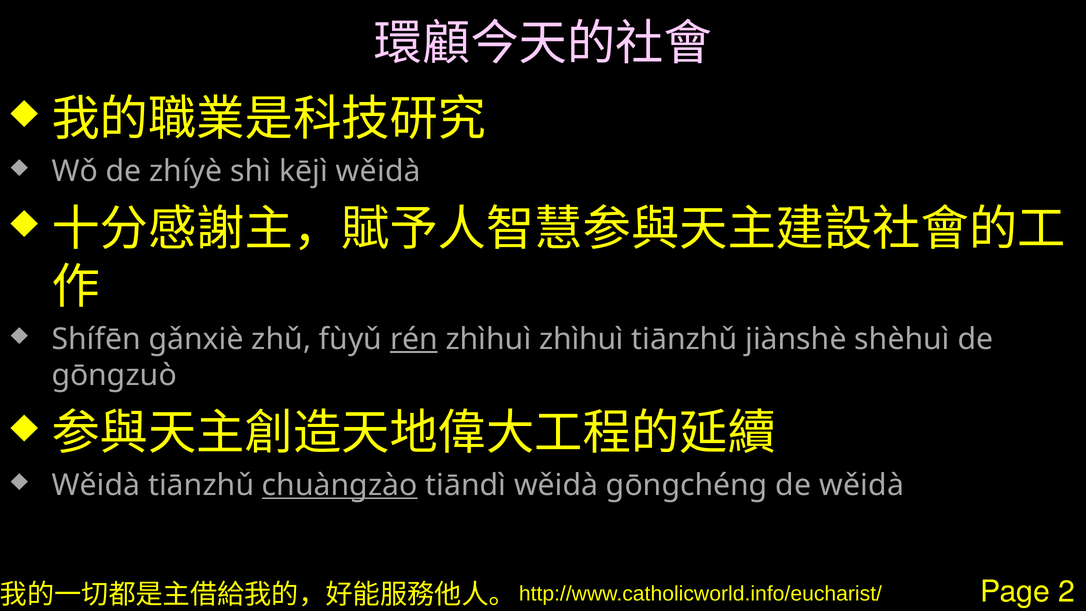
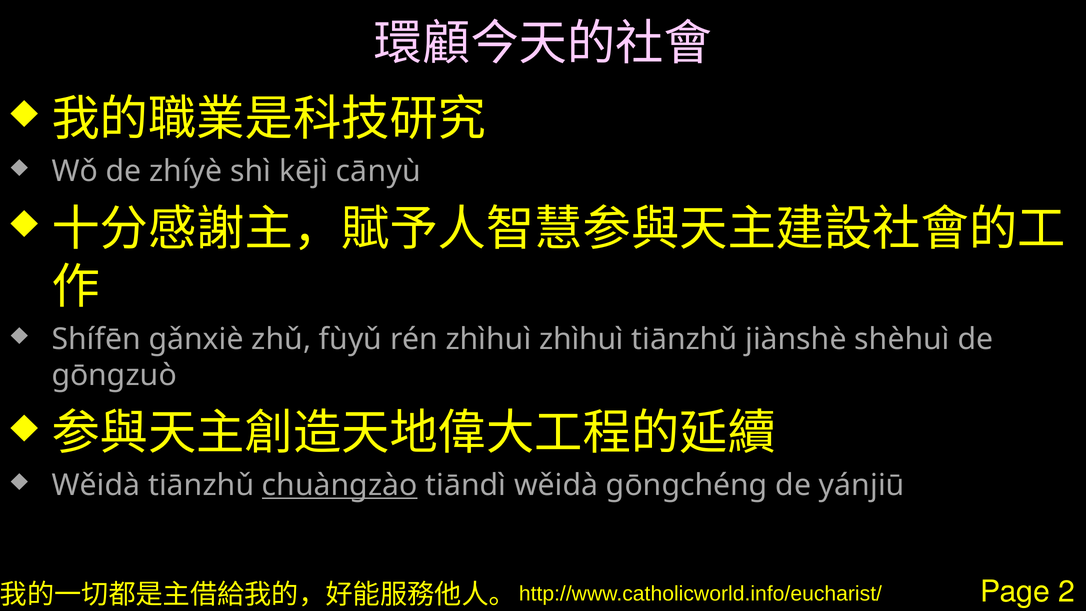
kējì wěidà: wěidà -> cānyù
rén underline: present -> none
de wěidà: wěidà -> yánjiū
